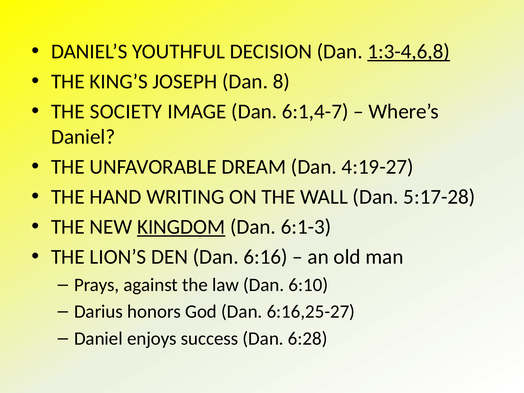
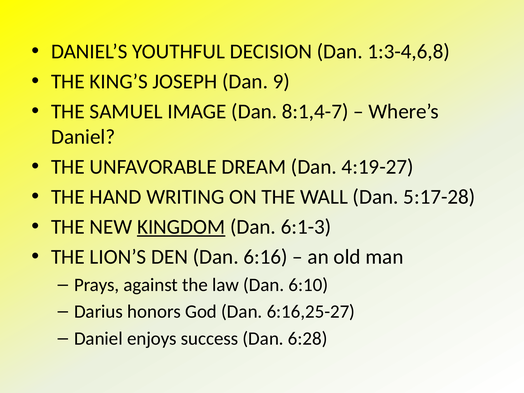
1:3-4,6,8 underline: present -> none
8: 8 -> 9
SOCIETY: SOCIETY -> SAMUEL
6:1,4-7: 6:1,4-7 -> 8:1,4-7
